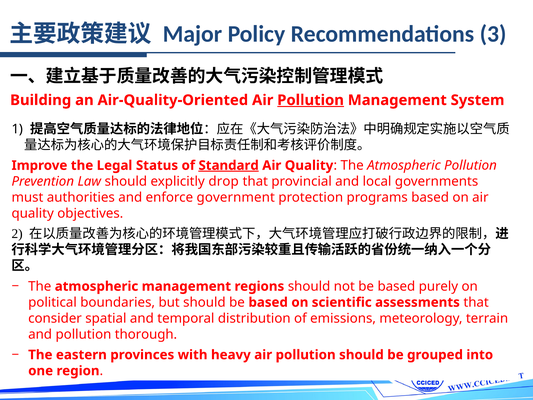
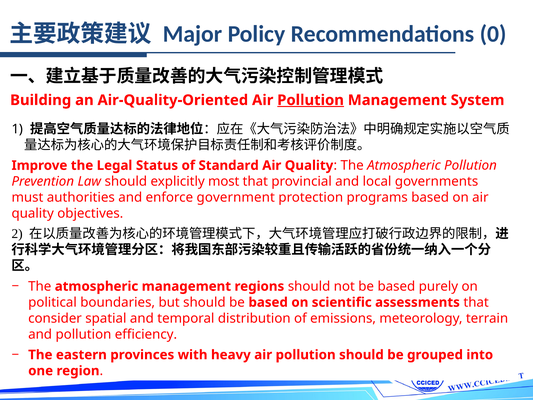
3: 3 -> 0
Standard underline: present -> none
drop: drop -> most
thorough: thorough -> efficiency
